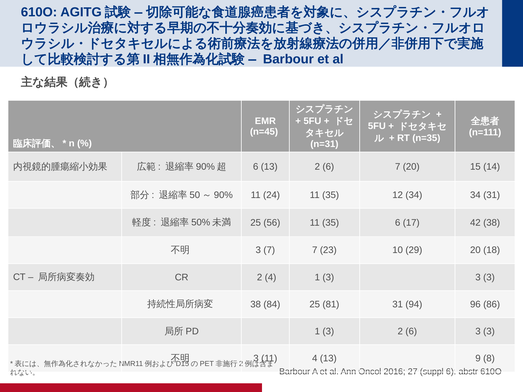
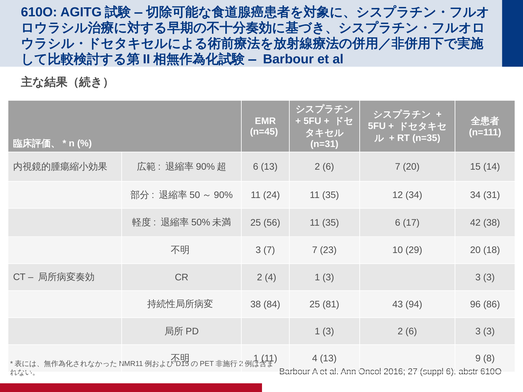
81 31: 31 -> 43
3 at (256, 359): 3 -> 1
